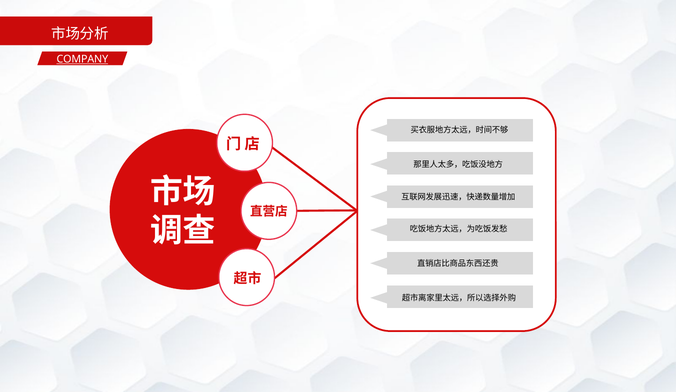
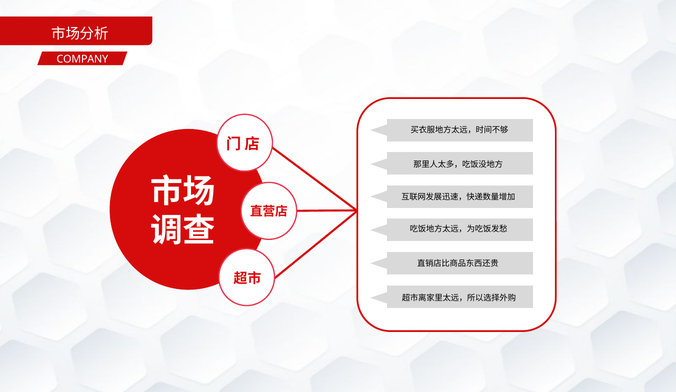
COMPANY underline: present -> none
